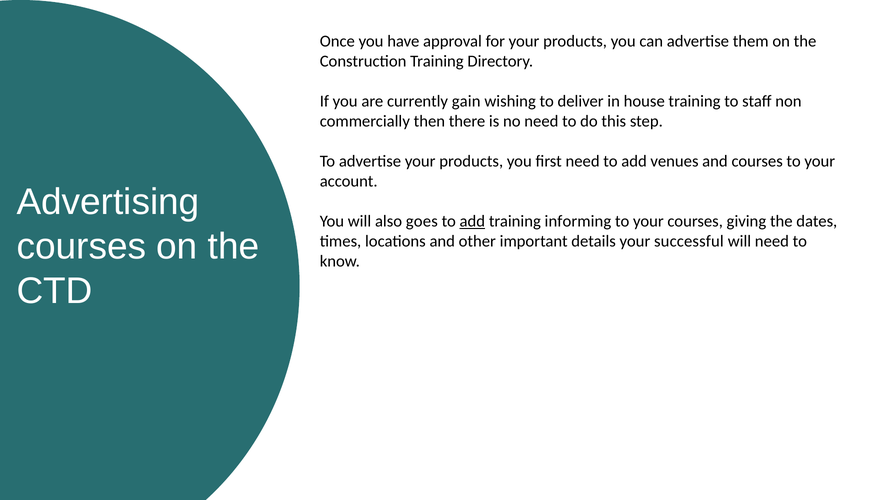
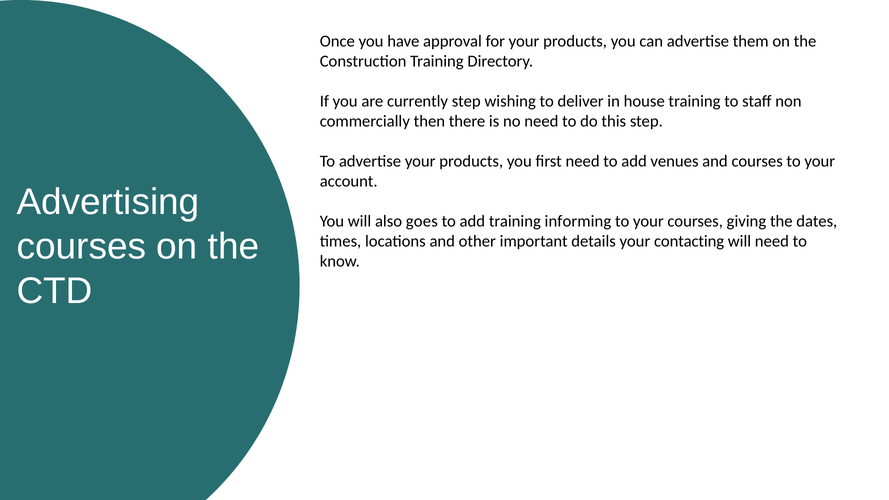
currently gain: gain -> step
add at (472, 222) underline: present -> none
successful: successful -> contacting
